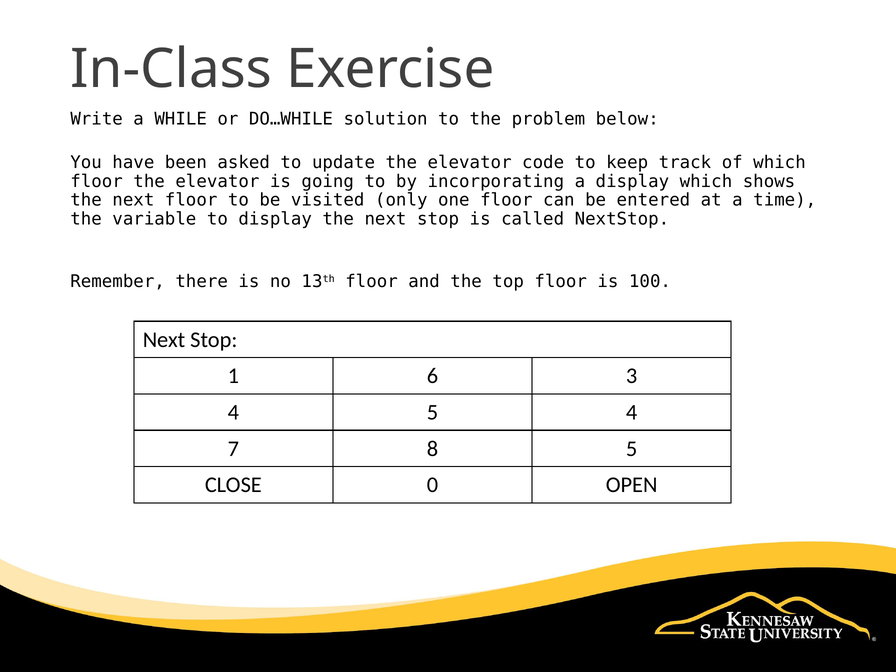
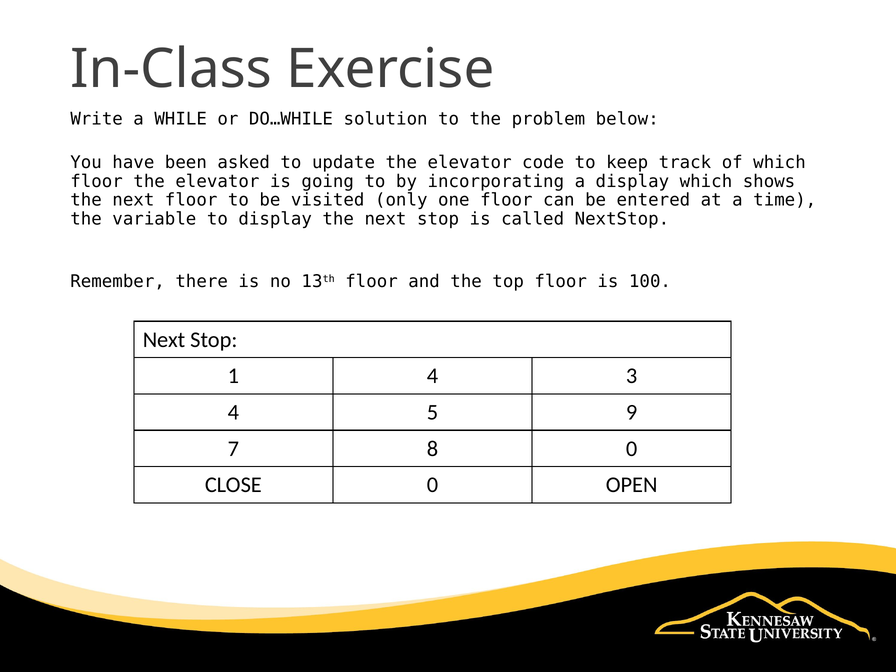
1 6: 6 -> 4
5 4: 4 -> 9
8 5: 5 -> 0
